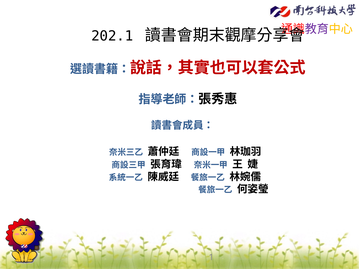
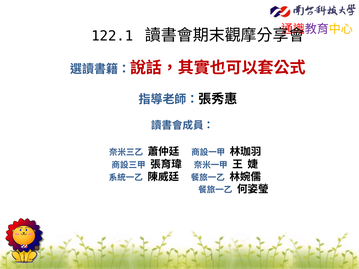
202.1: 202.1 -> 122.1
